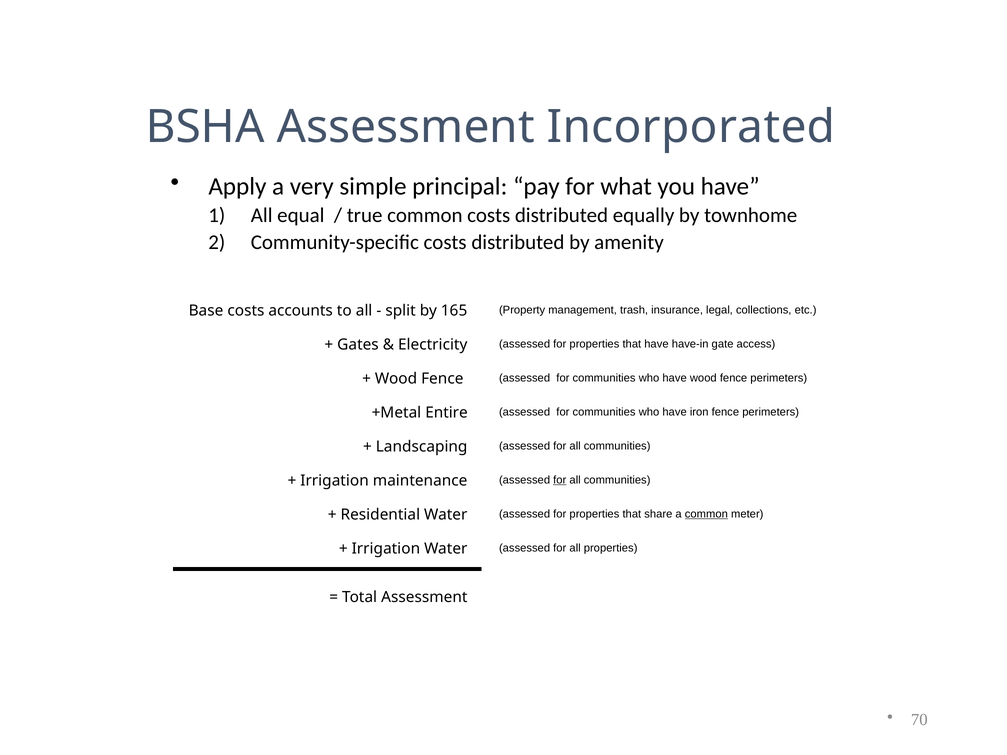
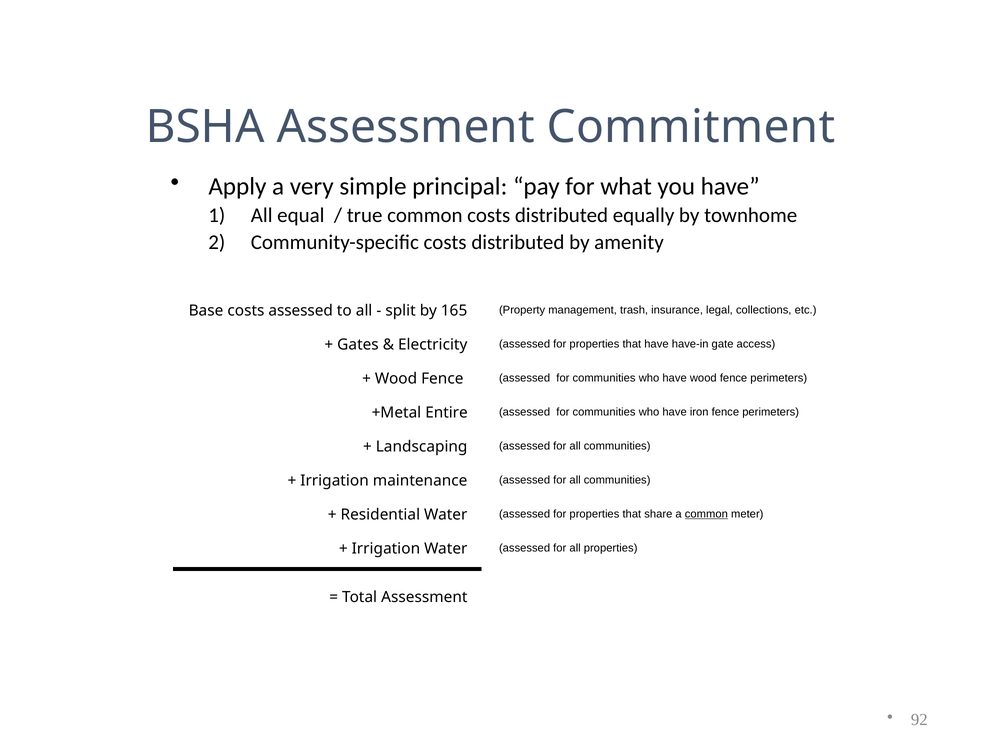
Incorporated: Incorporated -> Commitment
costs accounts: accounts -> assessed
for at (560, 480) underline: present -> none
70: 70 -> 92
